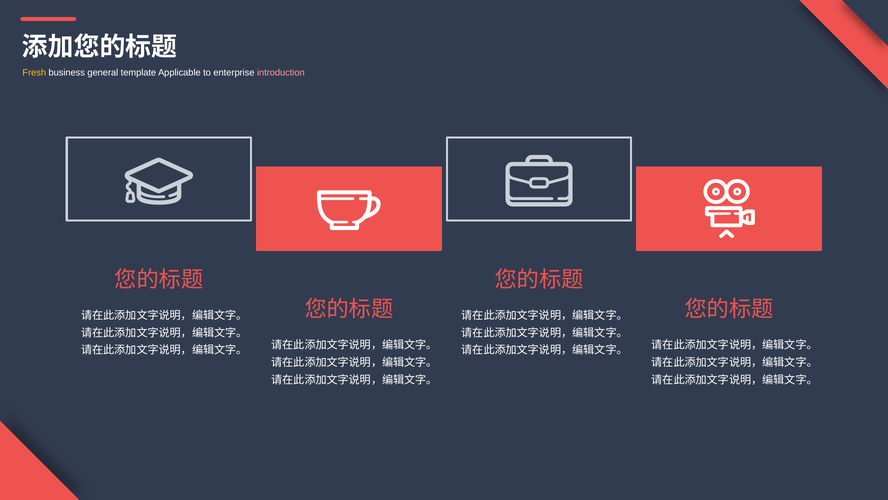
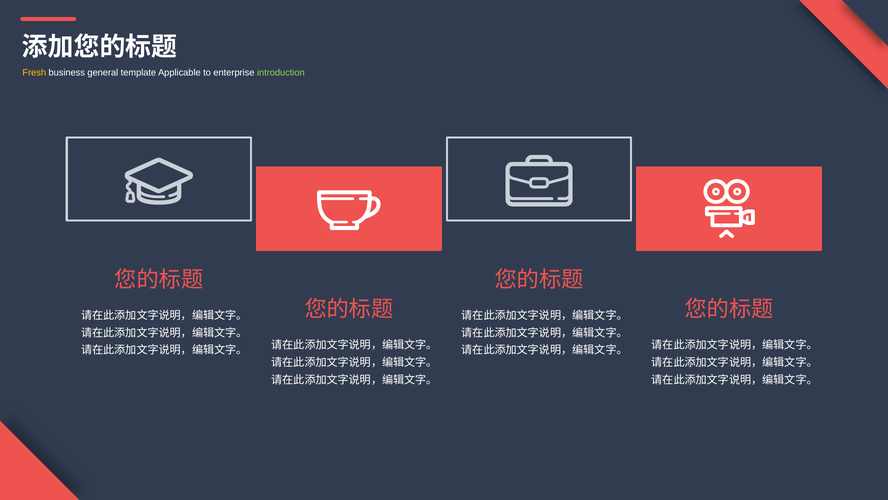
introduction colour: pink -> light green
